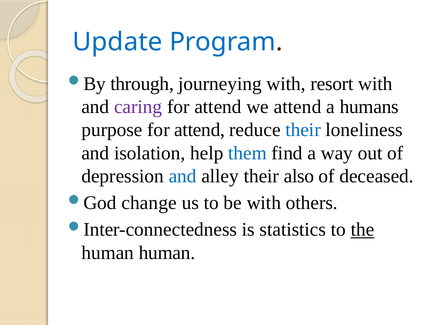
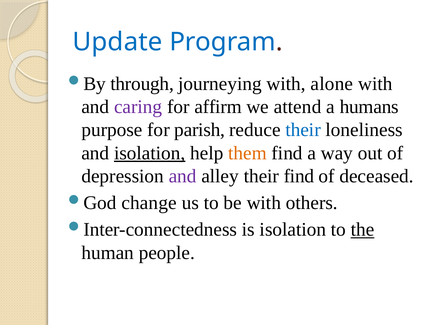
resort: resort -> alone
attend at (218, 107): attend -> affirm
purpose for attend: attend -> parish
isolation at (150, 153) underline: none -> present
them colour: blue -> orange
and at (183, 176) colour: blue -> purple
their also: also -> find
is statistics: statistics -> isolation
human human: human -> people
